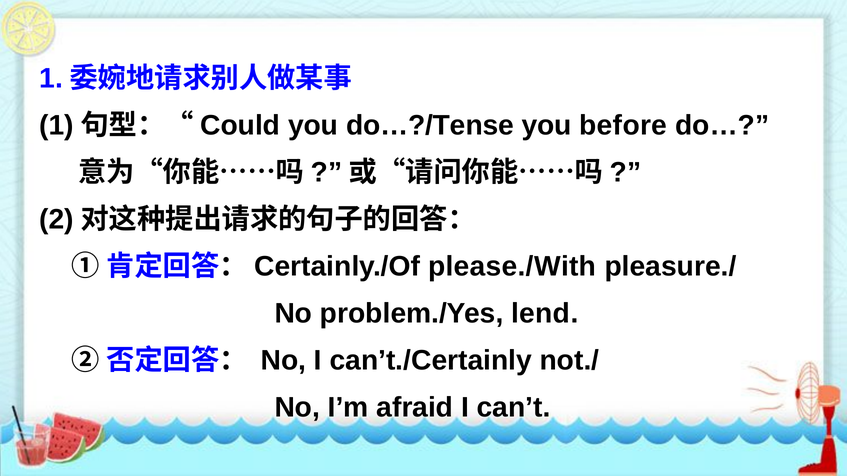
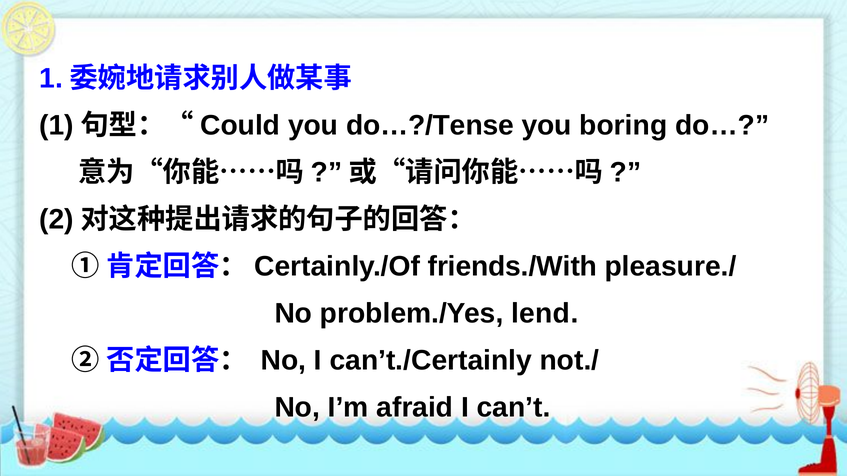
before: before -> boring
please./With: please./With -> friends./With
